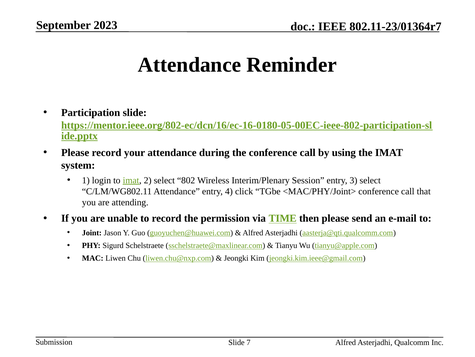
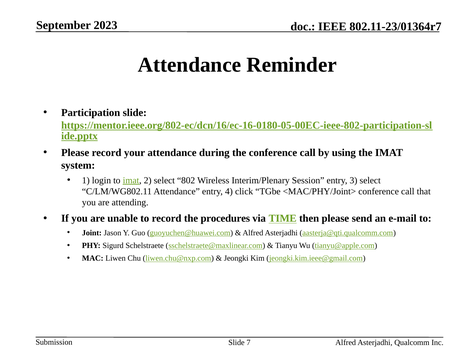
permission: permission -> procedures
